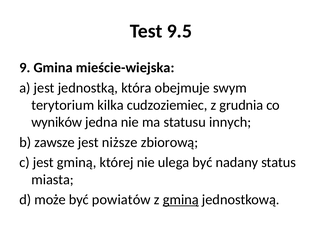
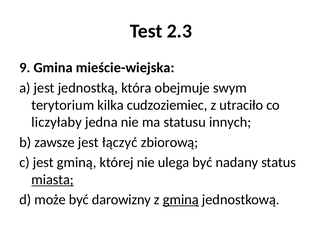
9.5: 9.5 -> 2.3
grudnia: grudnia -> utraciło
wyników: wyników -> liczyłaby
niższe: niższe -> łączyć
miasta underline: none -> present
powiatów: powiatów -> darowizny
